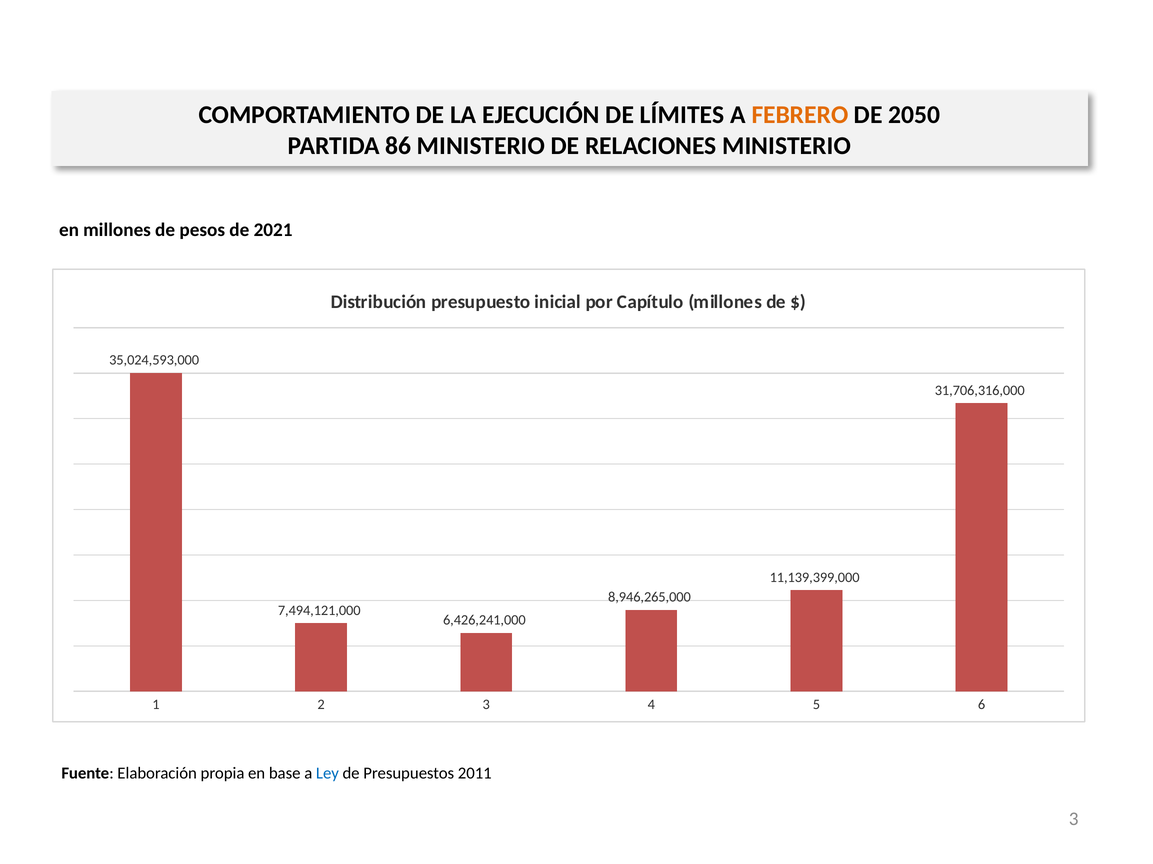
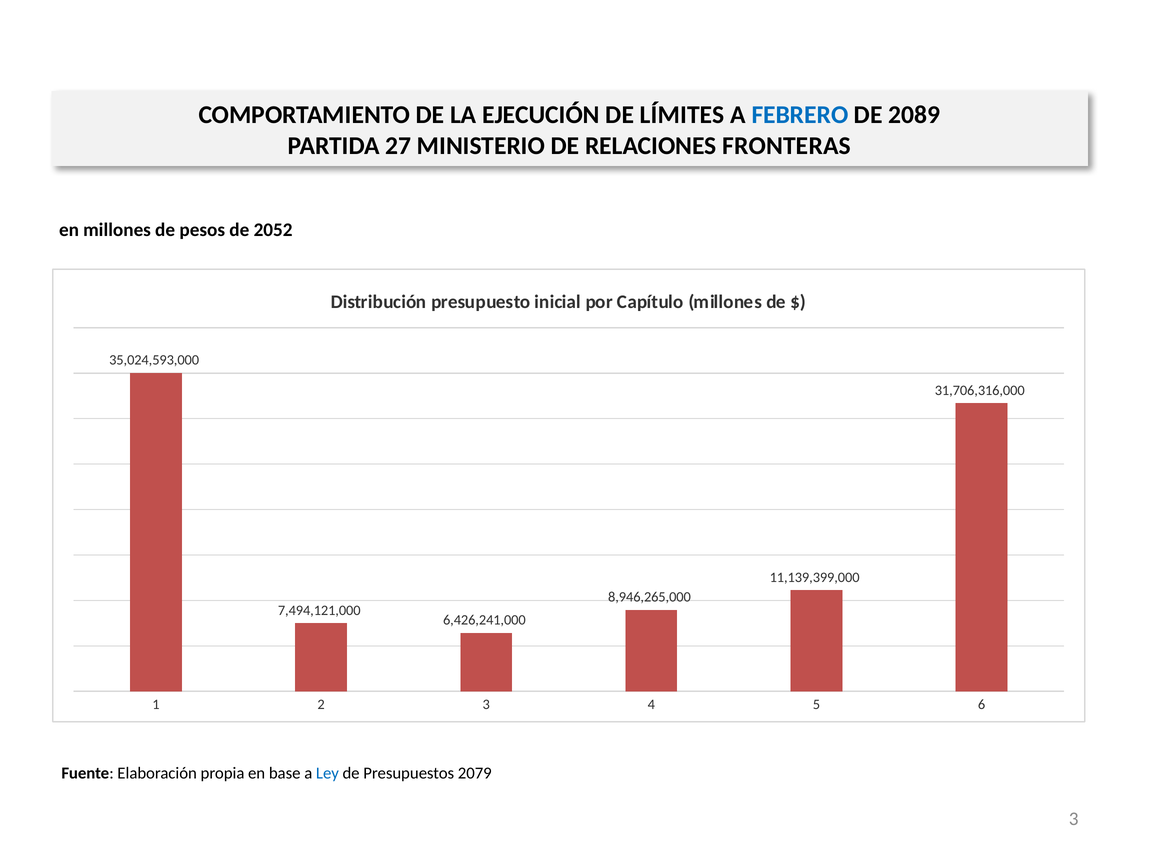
FEBRERO colour: orange -> blue
2050: 2050 -> 2089
86: 86 -> 27
RELACIONES MINISTERIO: MINISTERIO -> FRONTERAS
2021: 2021 -> 2052
2011: 2011 -> 2079
